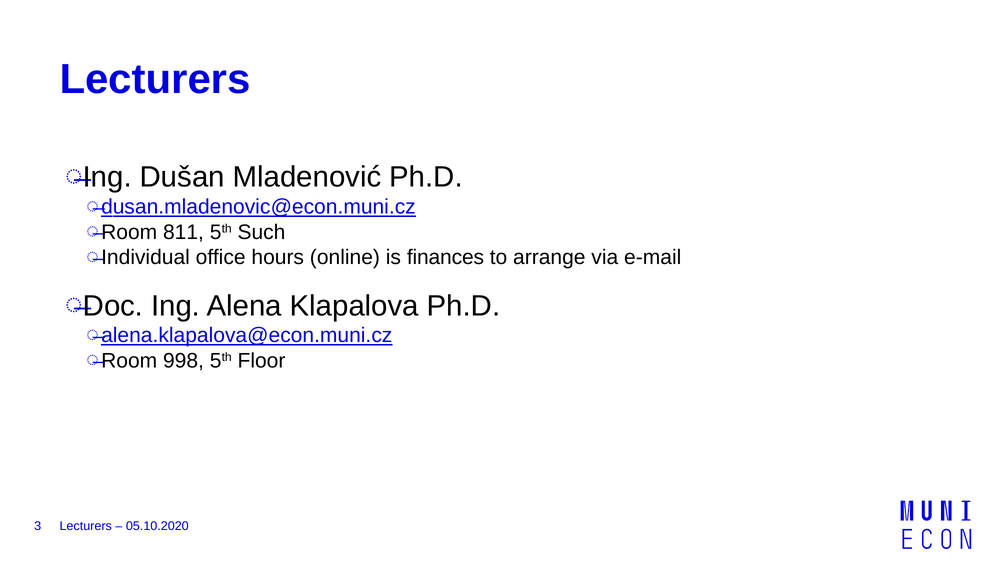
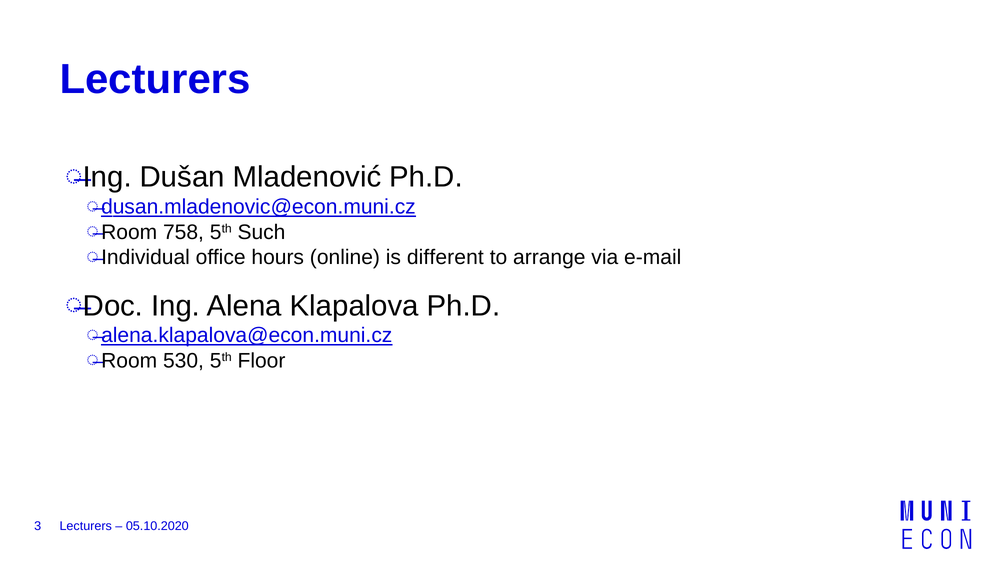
811: 811 -> 758
finances: finances -> different
998: 998 -> 530
